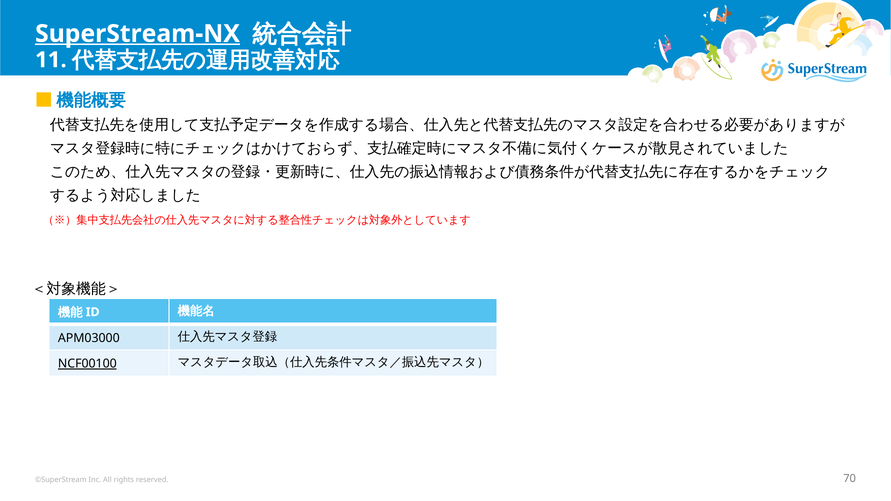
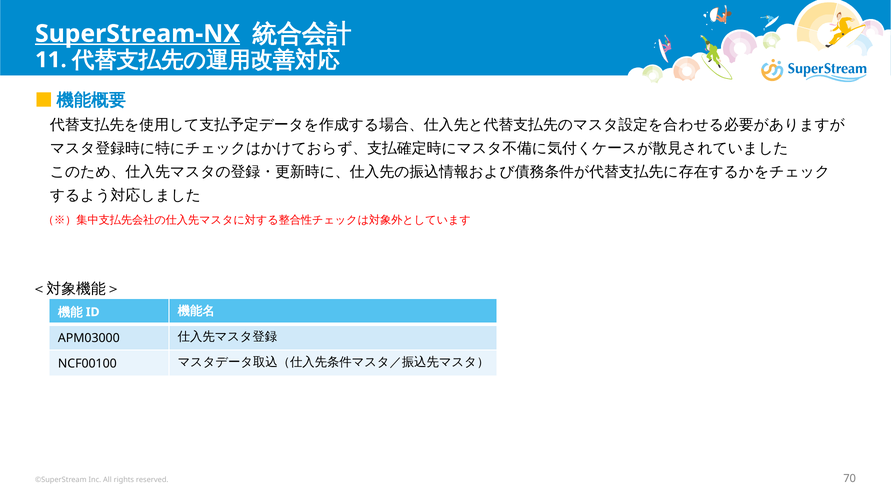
NCF00100 underline: present -> none
